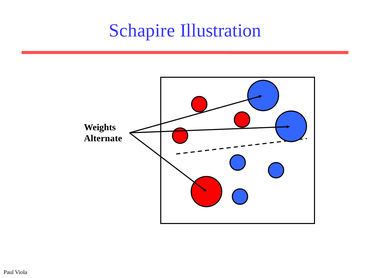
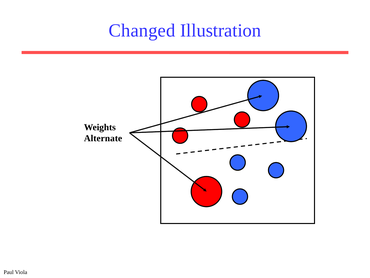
Schapire: Schapire -> Changed
